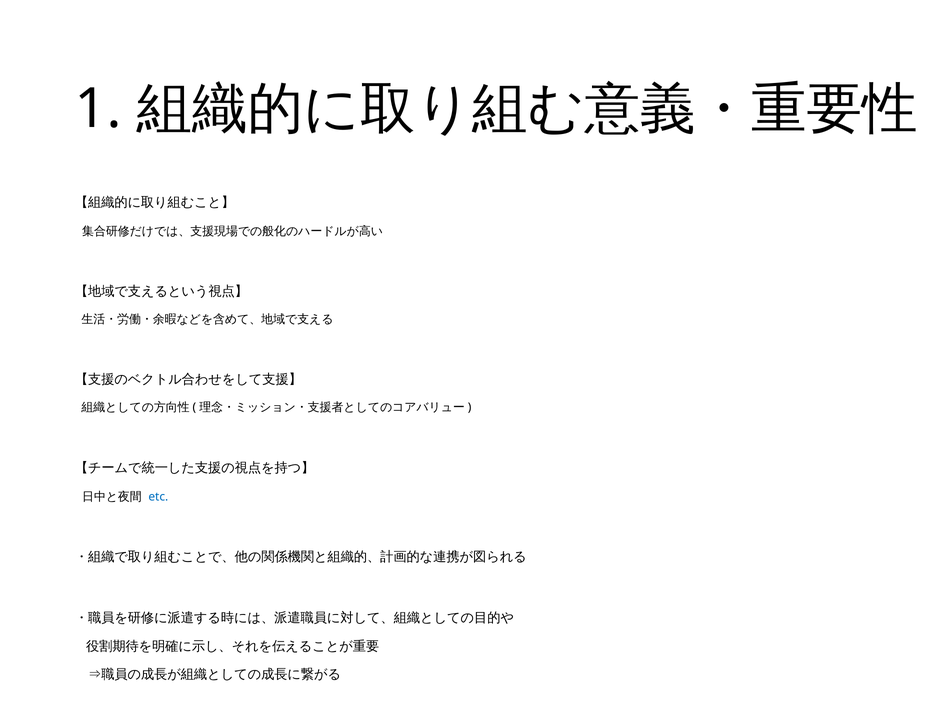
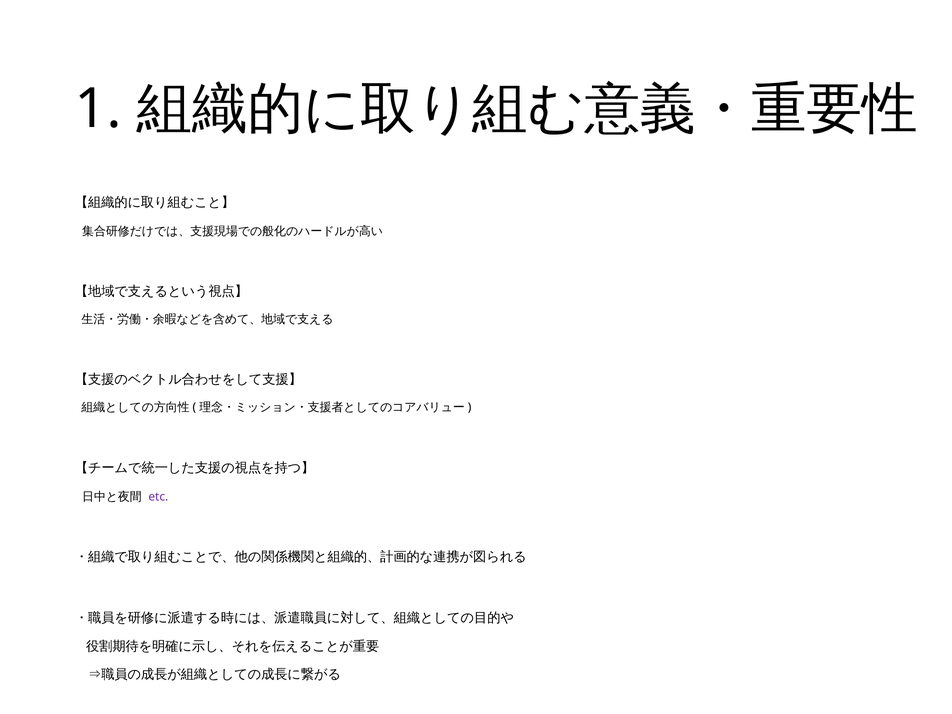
etc colour: blue -> purple
